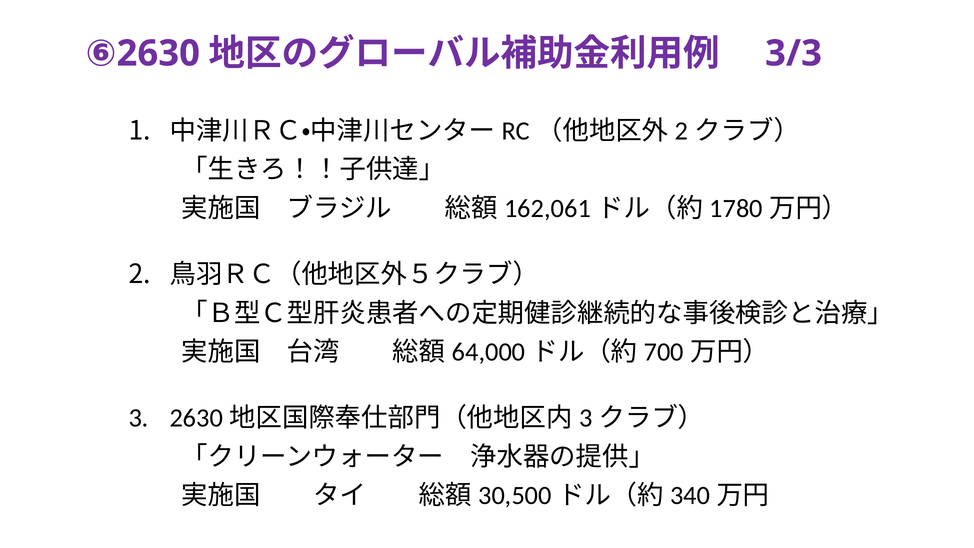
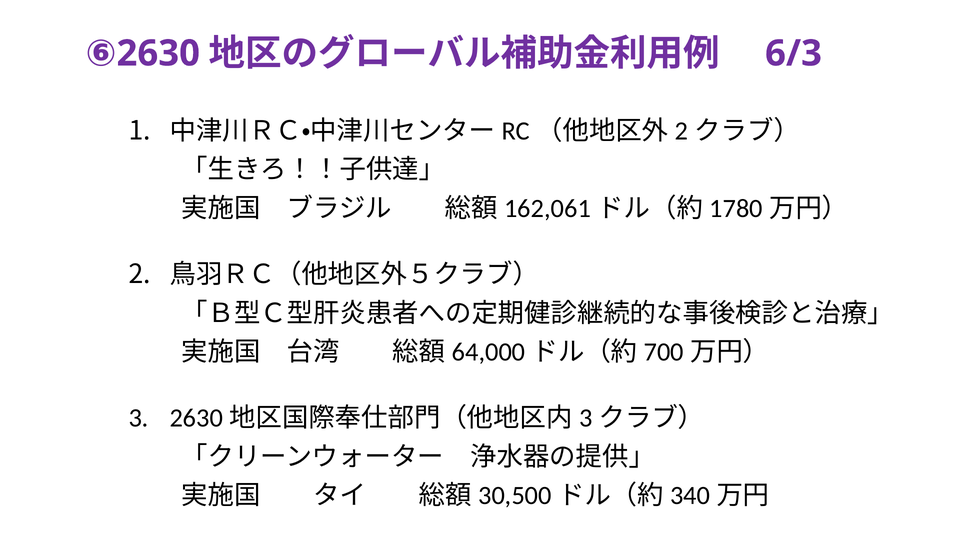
3/3: 3/3 -> 6/3
